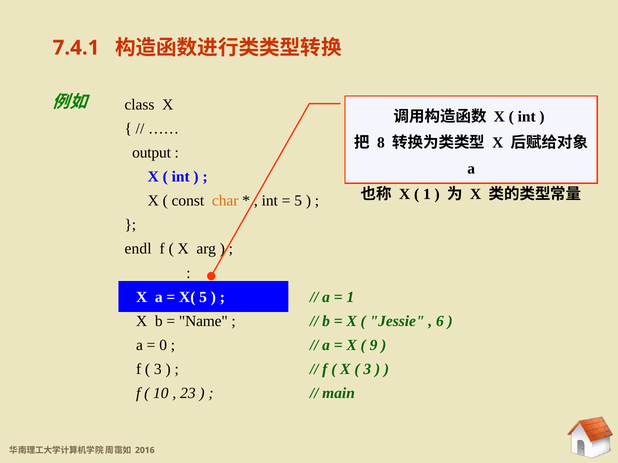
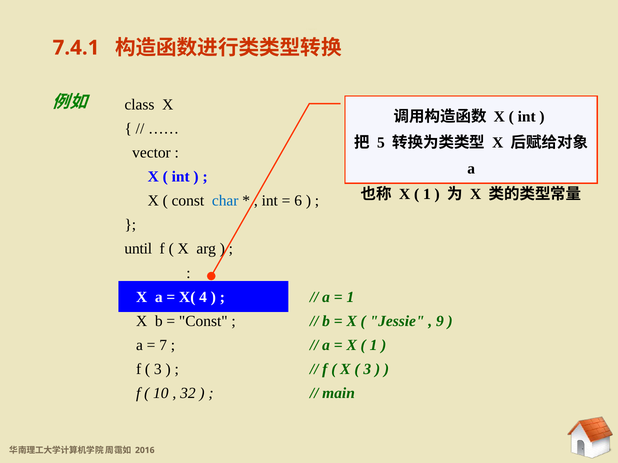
8: 8 -> 5
output: output -> vector
char colour: orange -> blue
5 at (298, 201): 5 -> 6
endl: endl -> until
X( 5: 5 -> 4
Name at (203, 321): Name -> Const
6: 6 -> 9
0: 0 -> 7
9 at (374, 346): 9 -> 1
23: 23 -> 32
